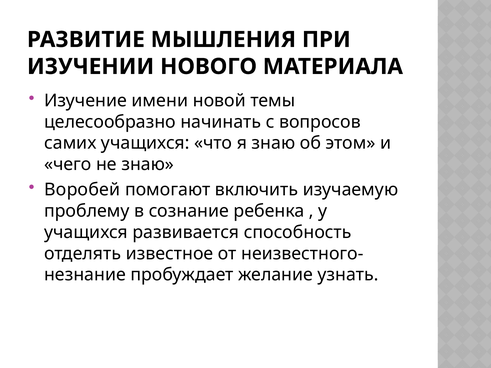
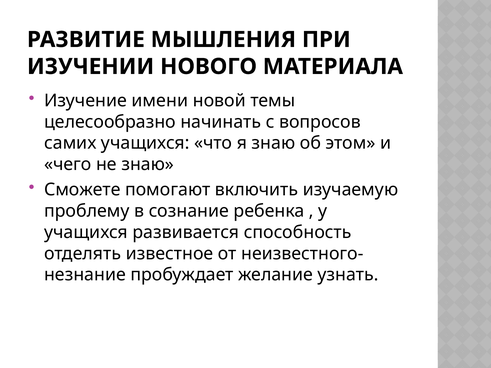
Воробей: Воробей -> Сможете
